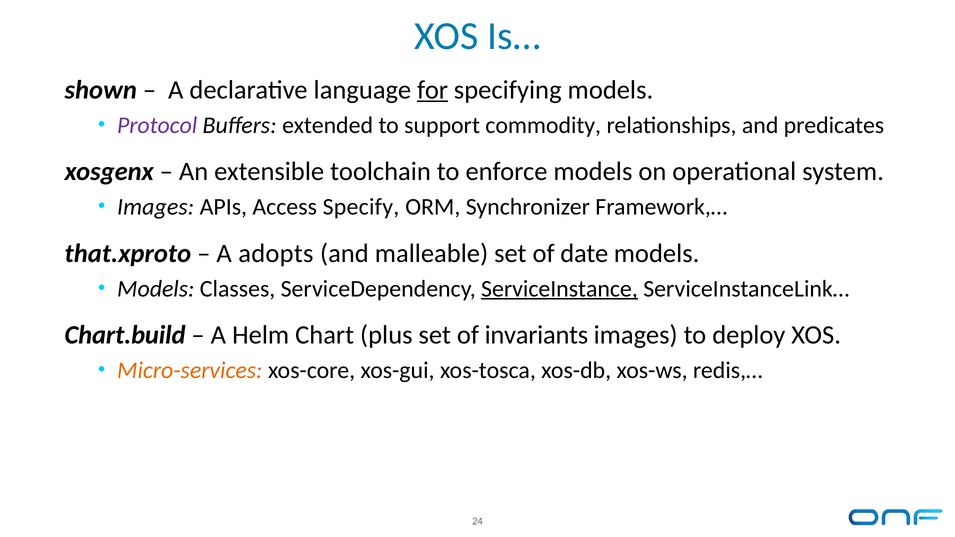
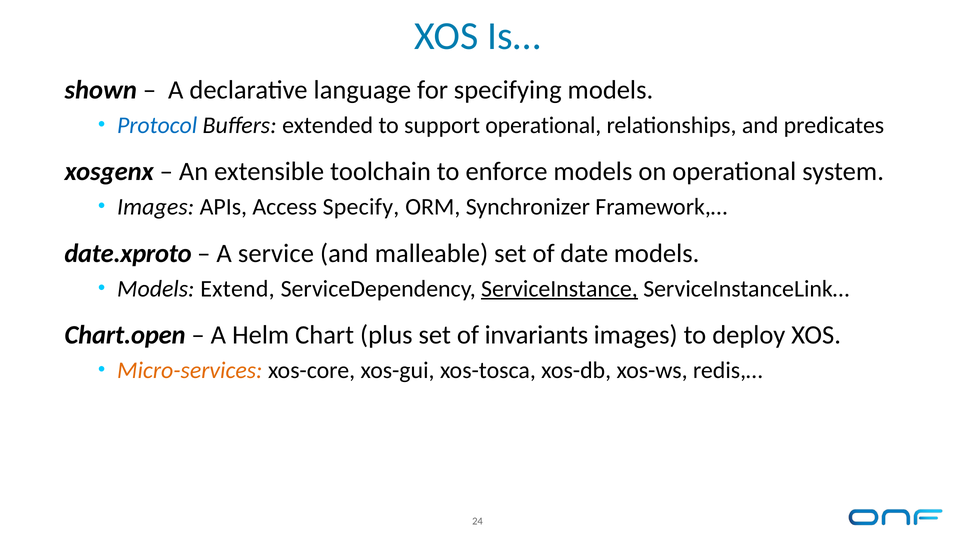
for underline: present -> none
Protocol colour: purple -> blue
support commodity: commodity -> operational
that.xproto: that.xproto -> date.xproto
adopts: adopts -> service
Classes: Classes -> Extend
Chart.build: Chart.build -> Chart.open
